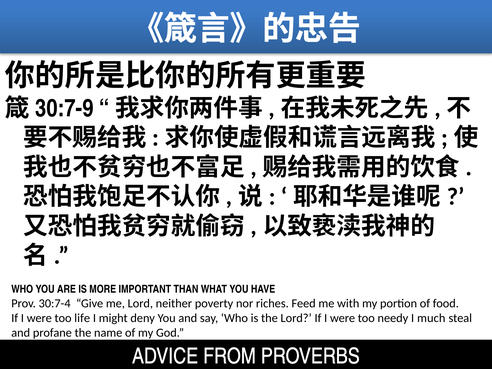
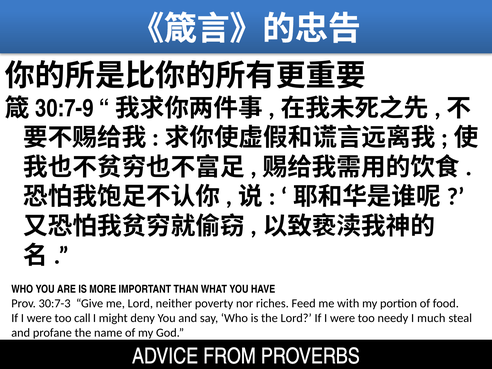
30:7-4: 30:7-4 -> 30:7-3
life: life -> call
